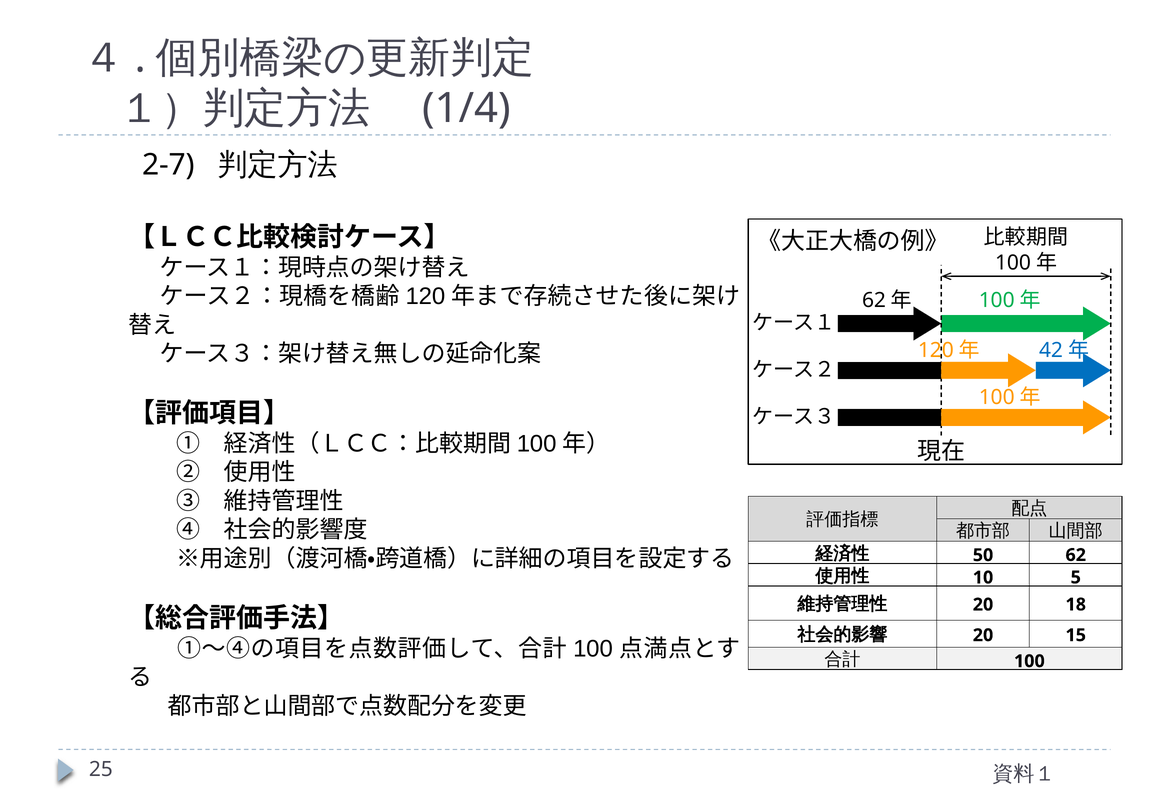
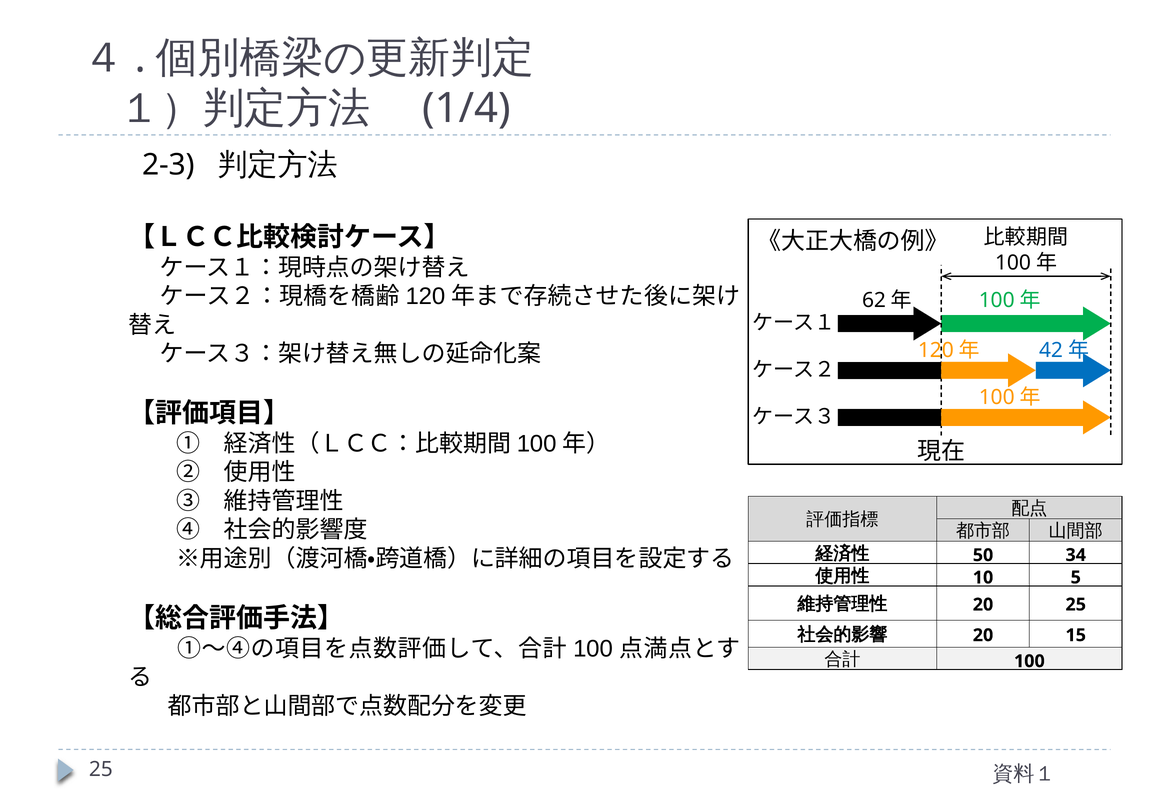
2-7: 2-7 -> 2-3
62: 62 -> 34
20 18: 18 -> 25
